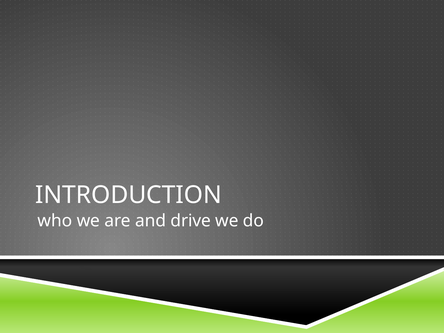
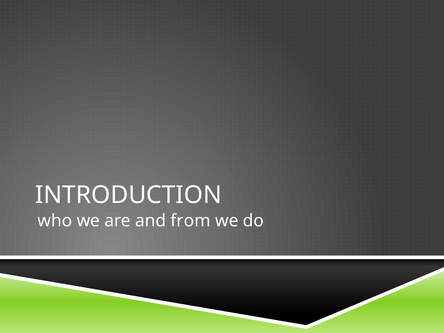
drive: drive -> from
